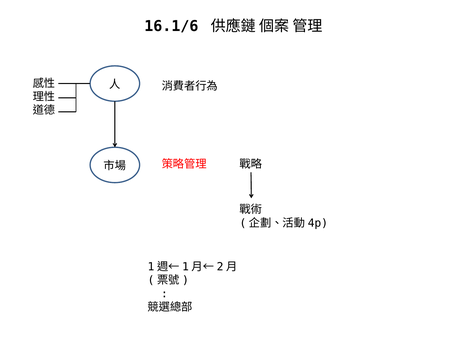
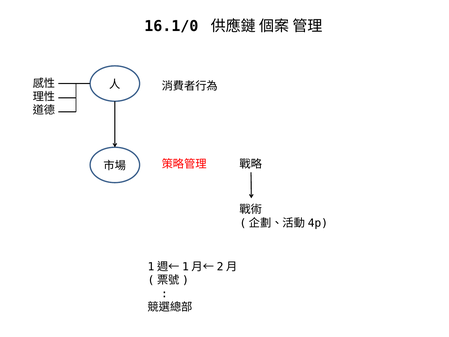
16.1/6: 16.1/6 -> 16.1/0
